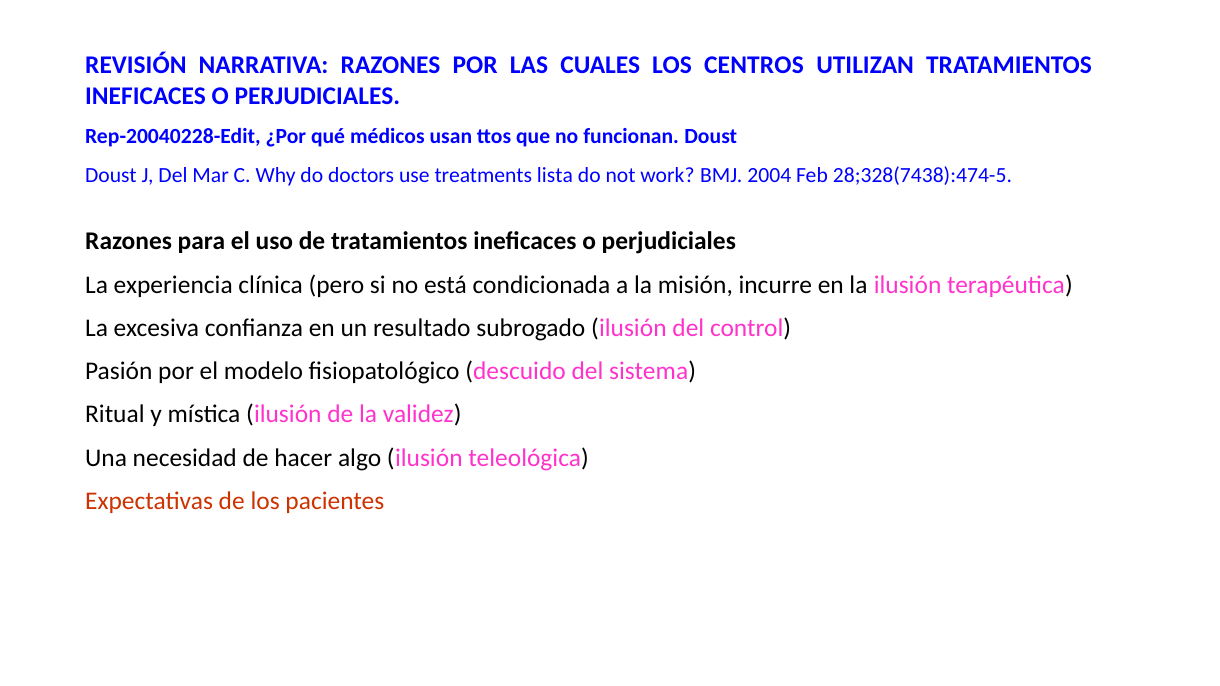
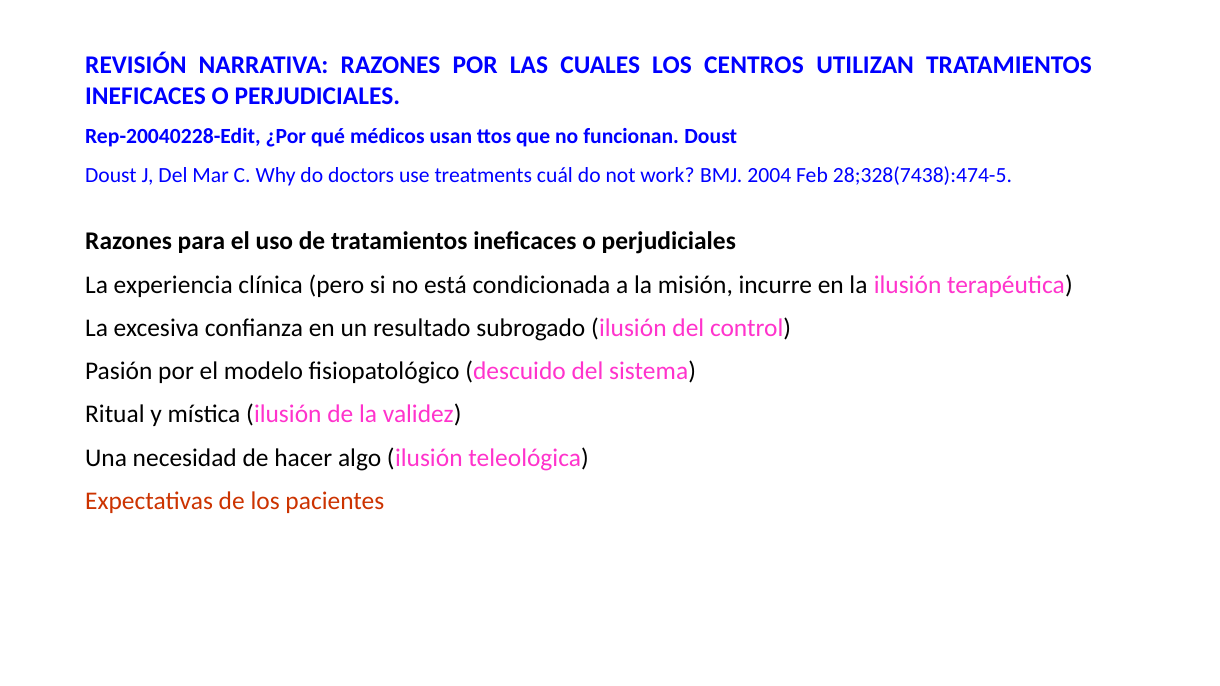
lista: lista -> cuál
